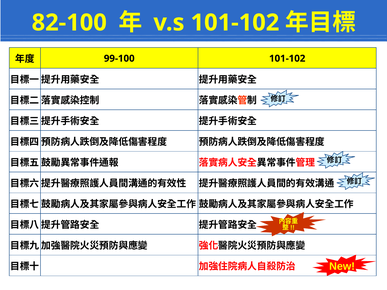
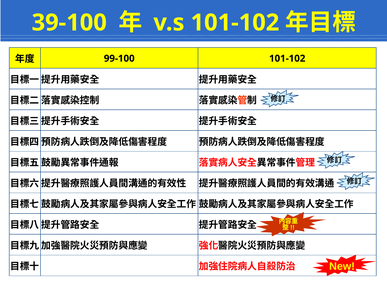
82-100: 82-100 -> 39-100
